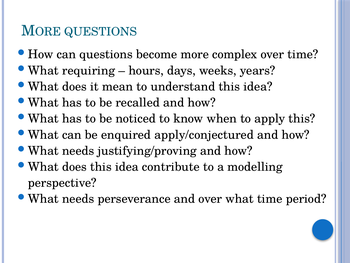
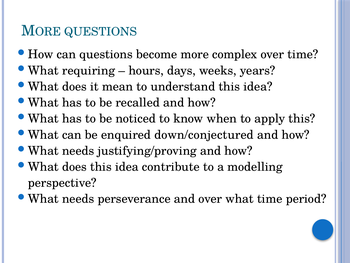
apply/conjectured: apply/conjectured -> down/conjectured
